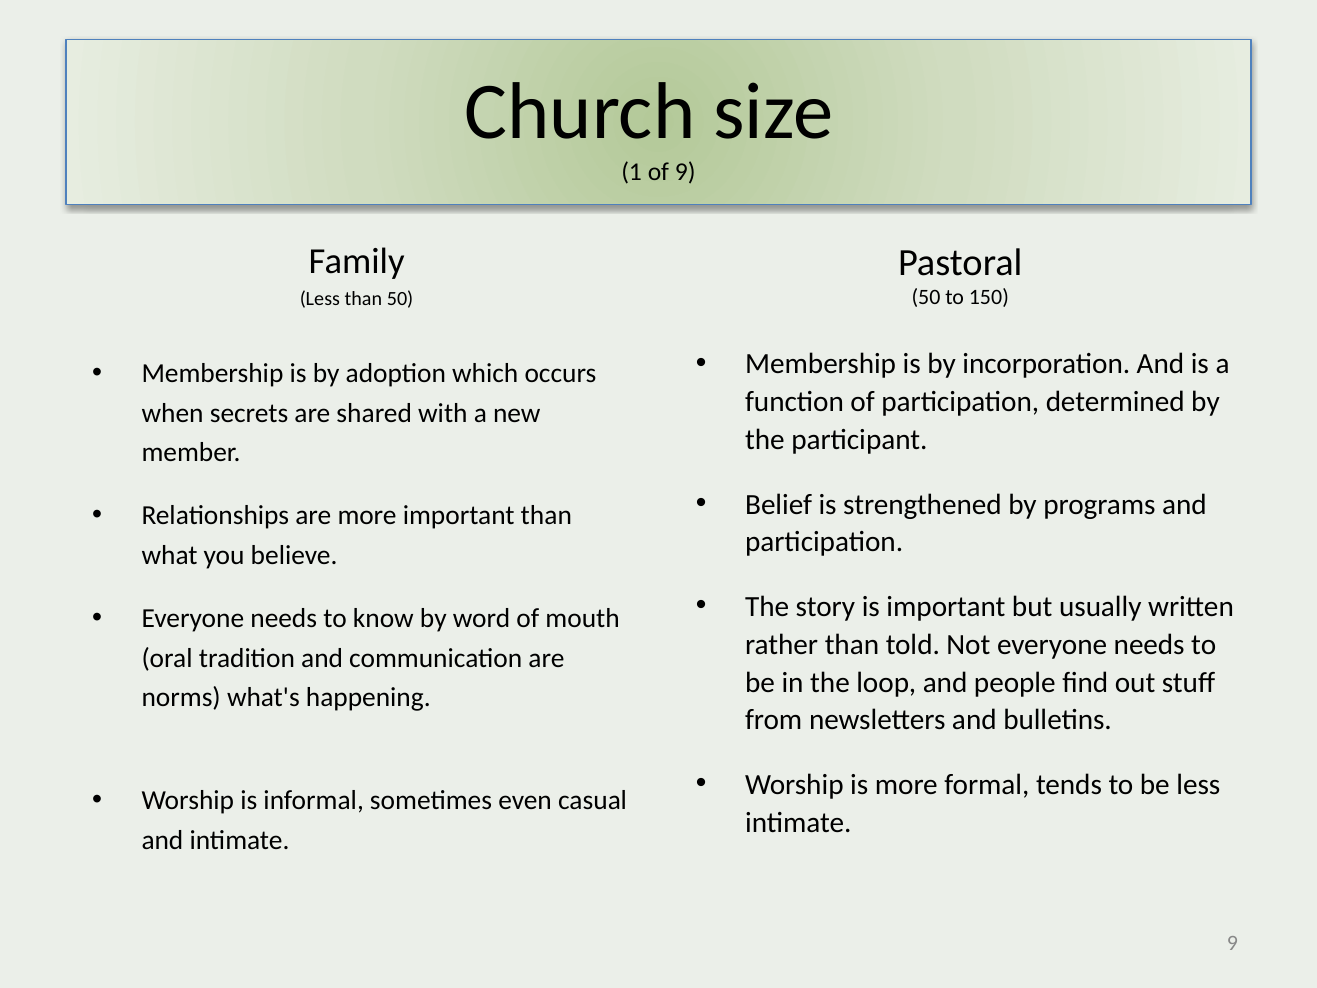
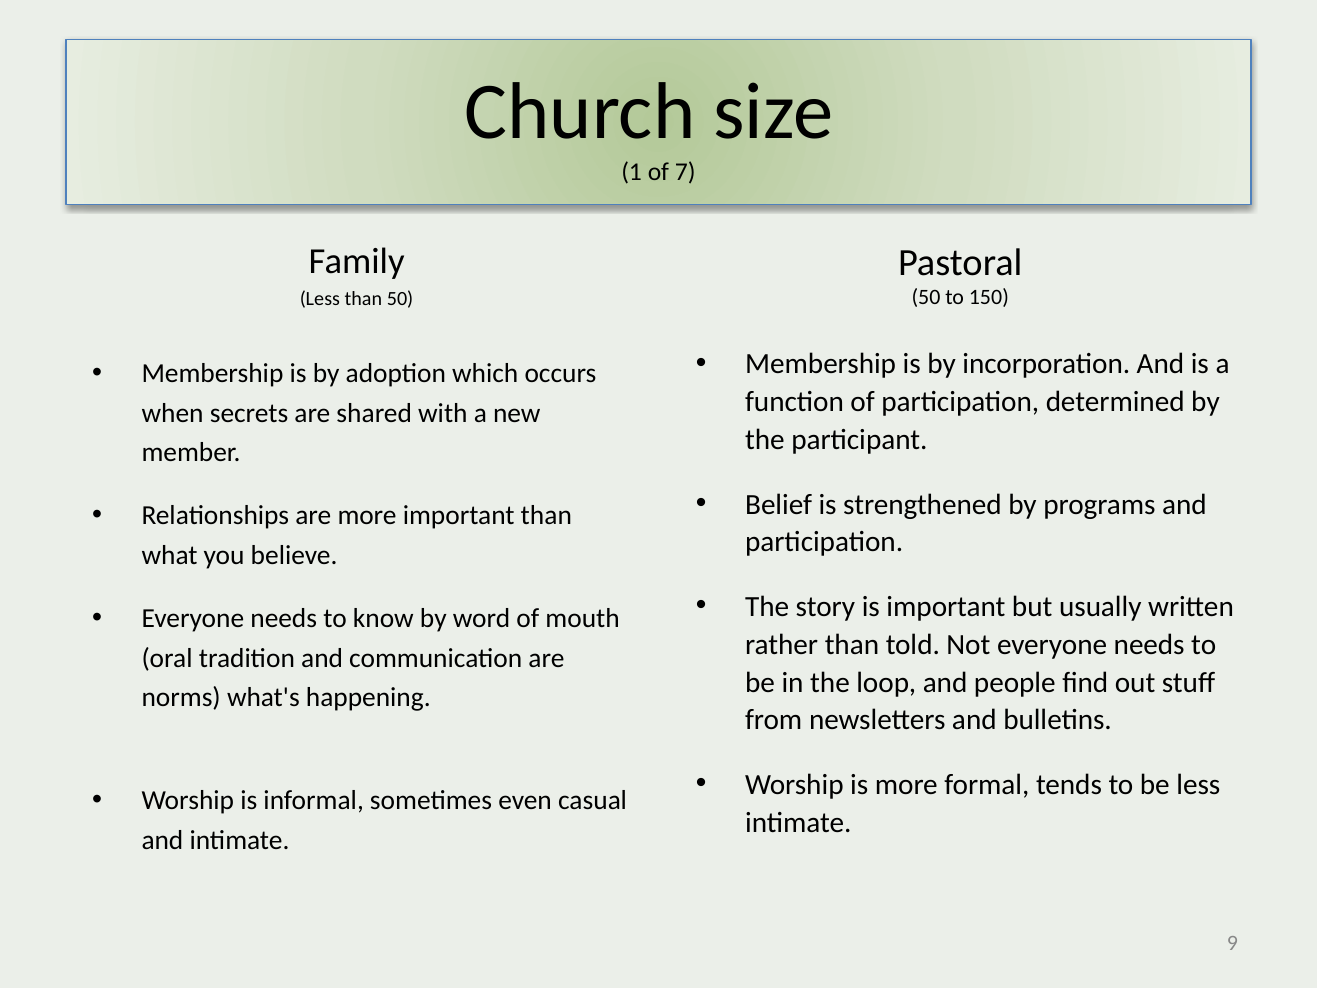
of 9: 9 -> 7
